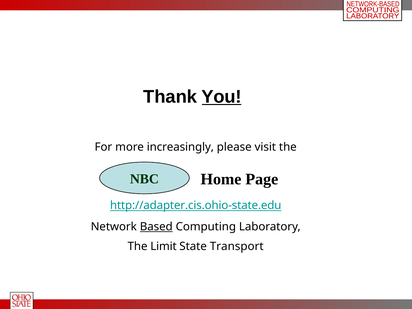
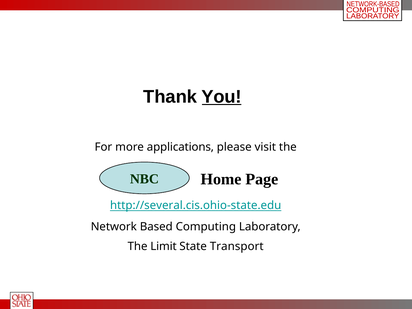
increasingly: increasingly -> applications
http://adapter.cis.ohio-state.edu: http://adapter.cis.ohio-state.edu -> http://several.cis.ohio-state.edu
Based underline: present -> none
